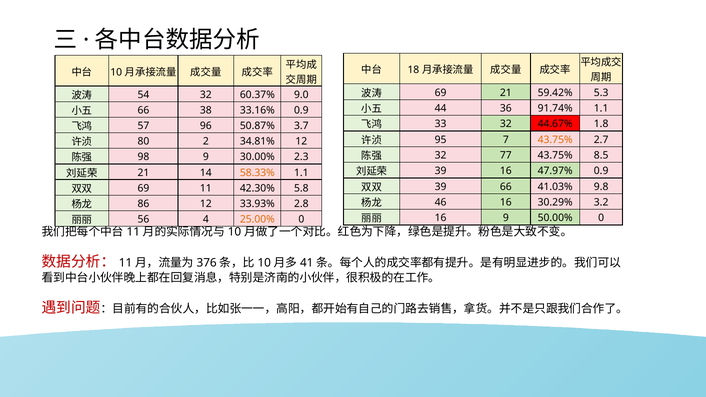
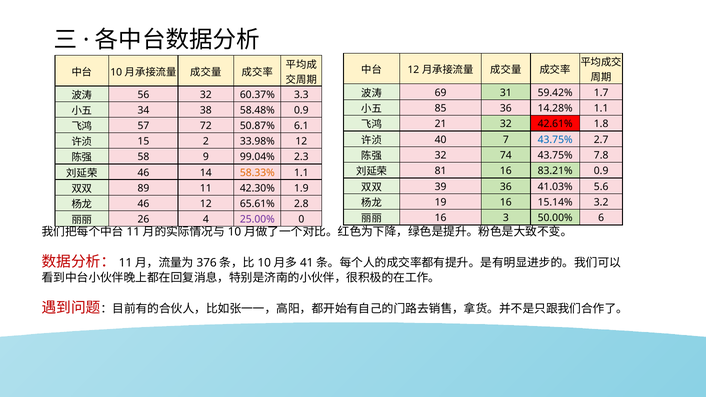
18 at (413, 70): 18 -> 12
69 21: 21 -> 31
5.3: 5.3 -> 1.7
54: 54 -> 56
9.0: 9.0 -> 3.3
44: 44 -> 85
91.74%: 91.74% -> 14.28%
66 at (143, 110): 66 -> 34
33.16%: 33.16% -> 58.48%
33: 33 -> 21
44.67%: 44.67% -> 42.61%
96: 96 -> 72
3.7: 3.7 -> 6.1
95: 95 -> 40
43.75% at (555, 140) colour: orange -> blue
80: 80 -> 15
34.81%: 34.81% -> 33.98%
77: 77 -> 74
8.5: 8.5 -> 7.8
98: 98 -> 58
30.00%: 30.00% -> 99.04%
39 at (441, 171): 39 -> 81
47.97%: 47.97% -> 83.21%
21 at (143, 173): 21 -> 46
39 66: 66 -> 36
9.8: 9.8 -> 5.6
69 at (143, 188): 69 -> 89
5.8: 5.8 -> 1.9
46: 46 -> 19
30.29%: 30.29% -> 15.14%
86 at (143, 204): 86 -> 46
33.93%: 33.93% -> 65.61%
16 9: 9 -> 3
50.00% 0: 0 -> 6
56: 56 -> 26
25.00% colour: orange -> purple
